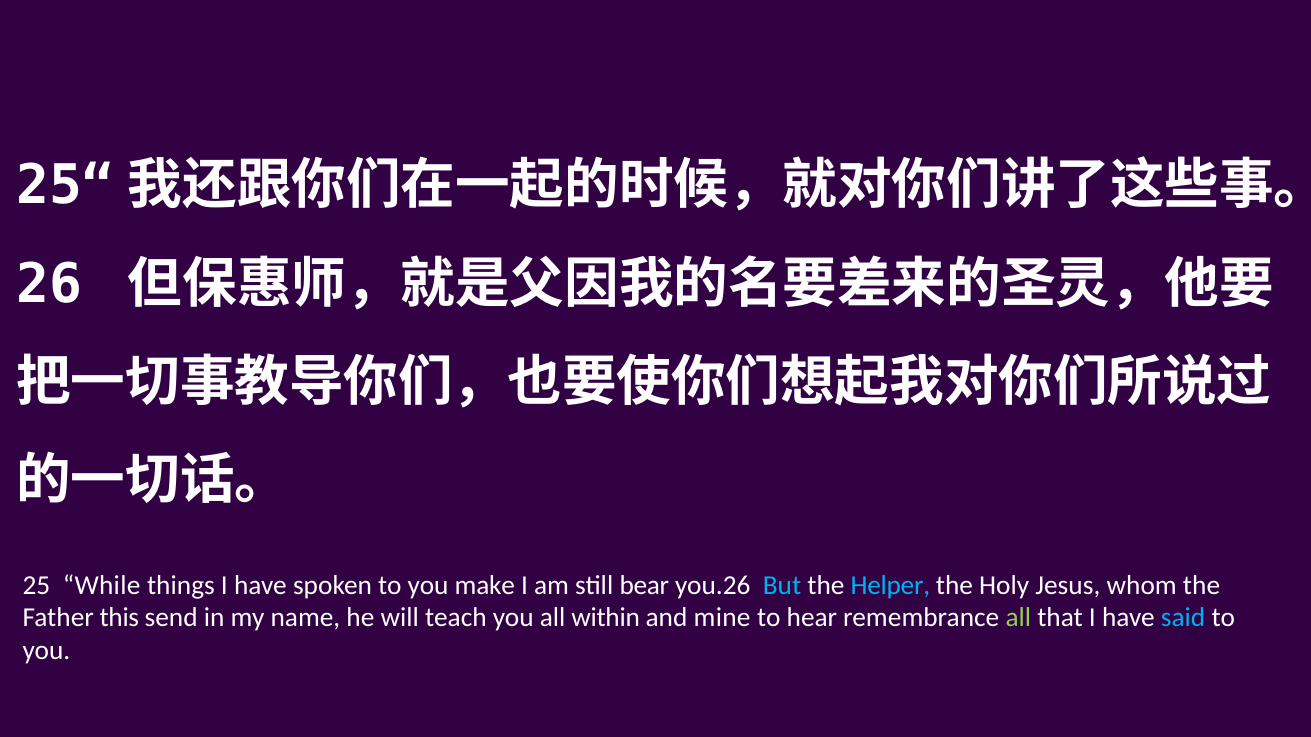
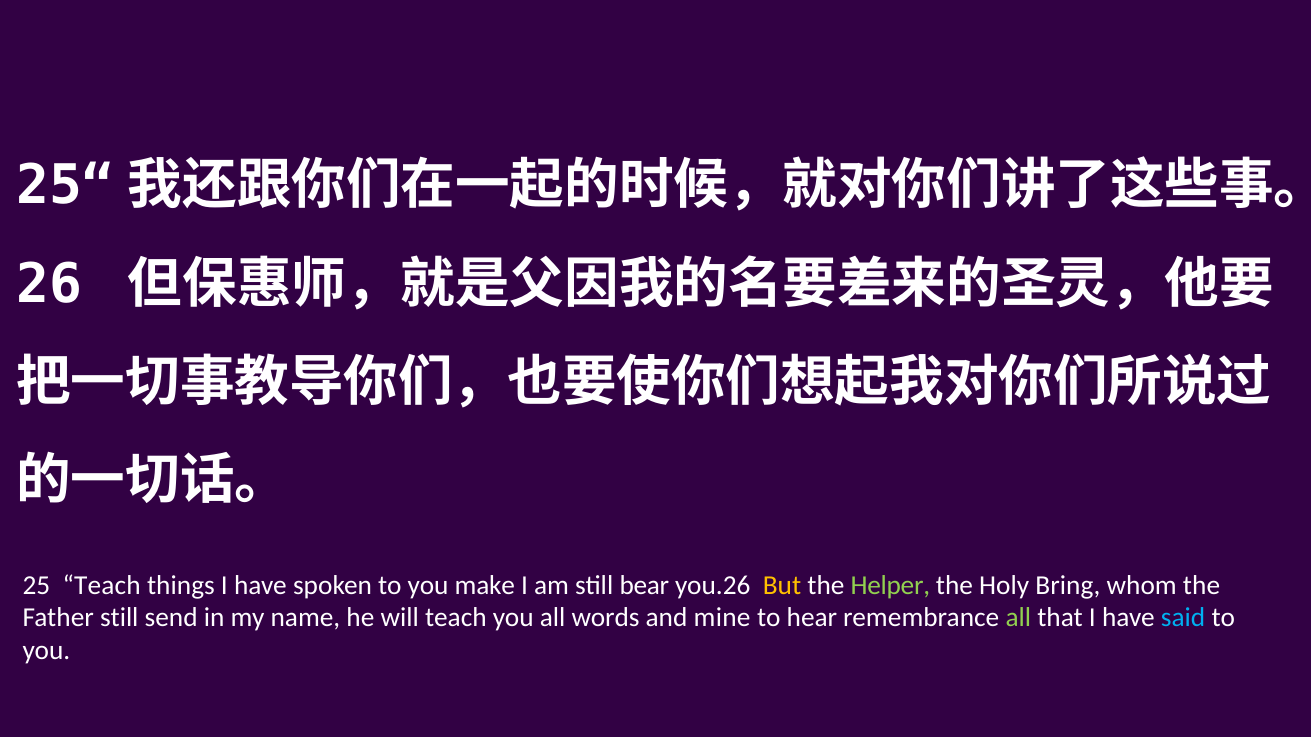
25 While: While -> Teach
But colour: light blue -> yellow
Helper colour: light blue -> light green
Jesus: Jesus -> Bring
Father this: this -> still
within: within -> words
